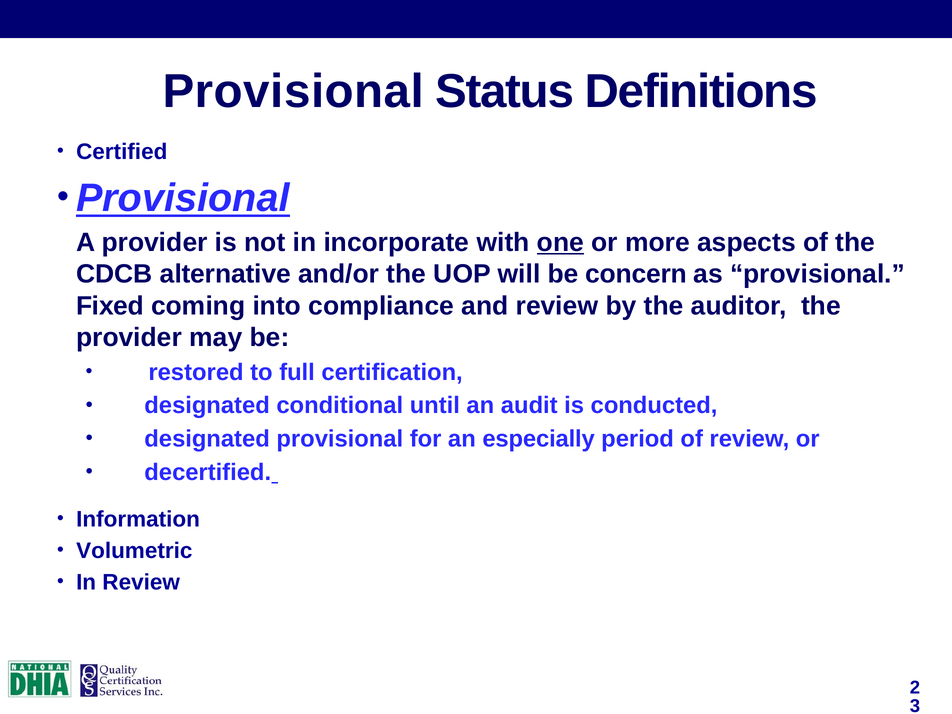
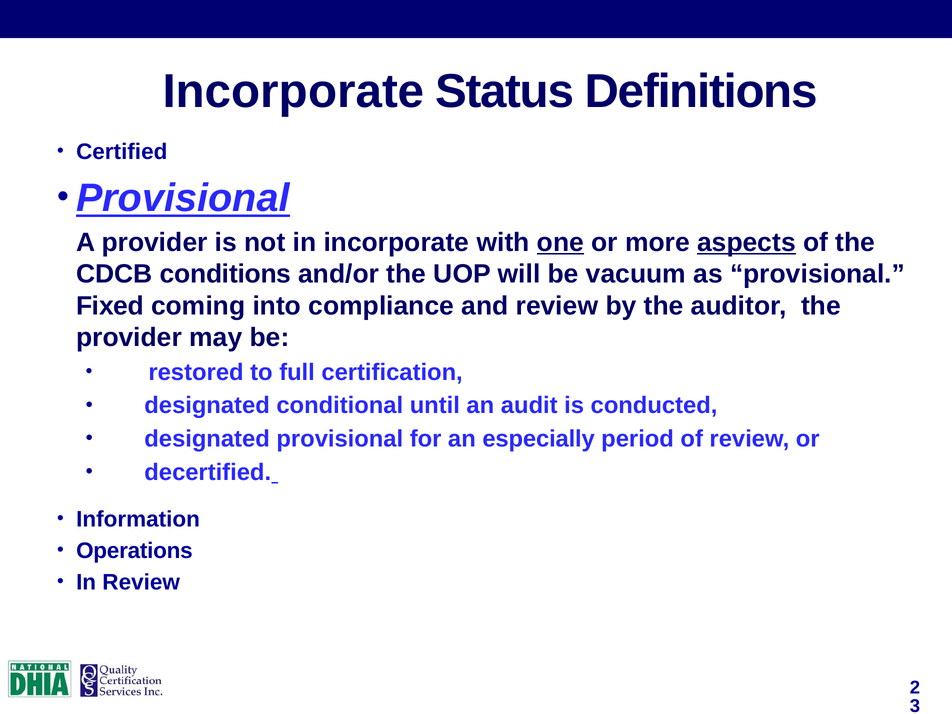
Provisional at (293, 92): Provisional -> Incorporate
aspects underline: none -> present
alternative: alternative -> conditions
concern: concern -> vacuum
Volumetric: Volumetric -> Operations
